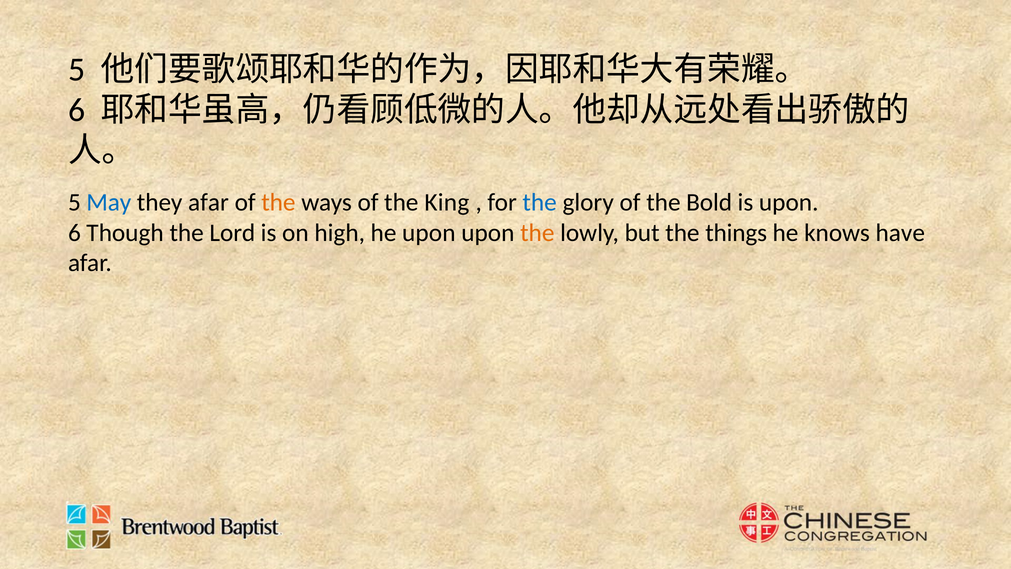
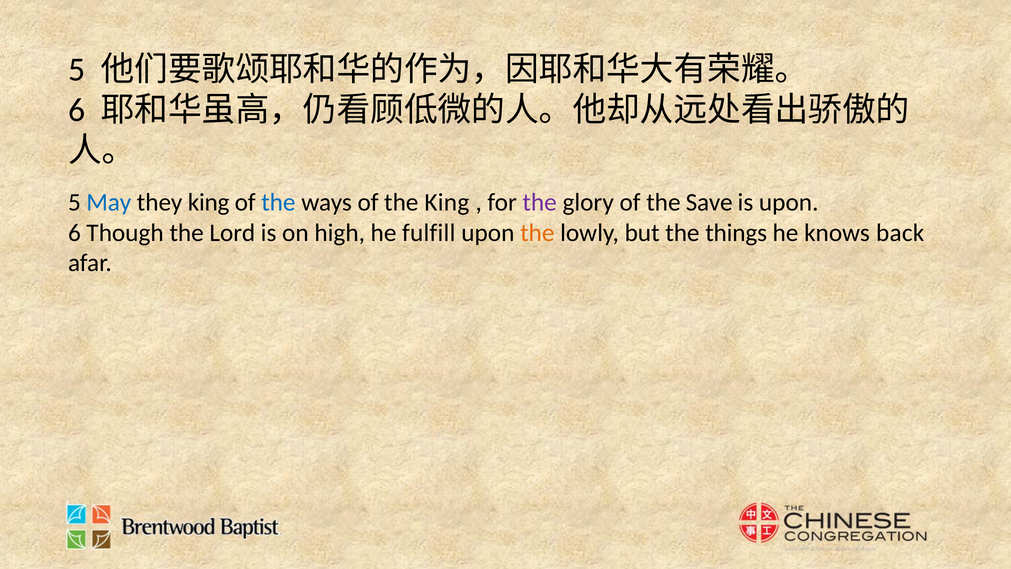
they afar: afar -> king
the at (278, 202) colour: orange -> blue
the at (540, 202) colour: blue -> purple
Bold: Bold -> Save
he upon: upon -> fulfill
have: have -> back
